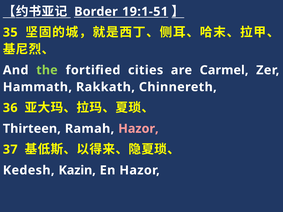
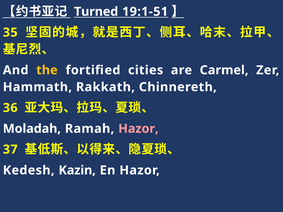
Border: Border -> Turned
the colour: light green -> yellow
Thirteen: Thirteen -> Moladah
